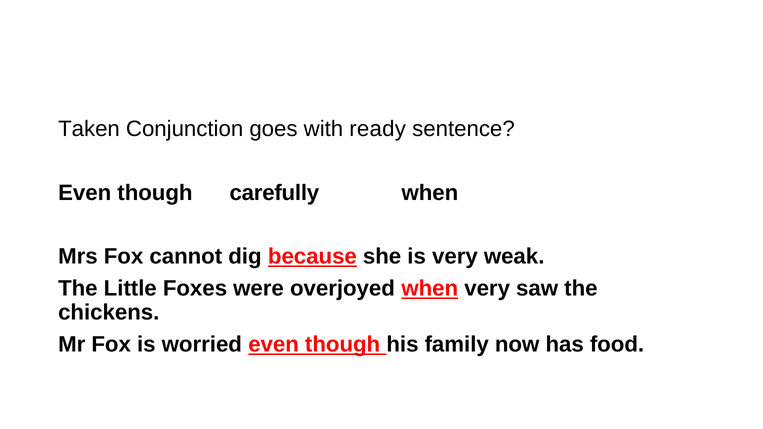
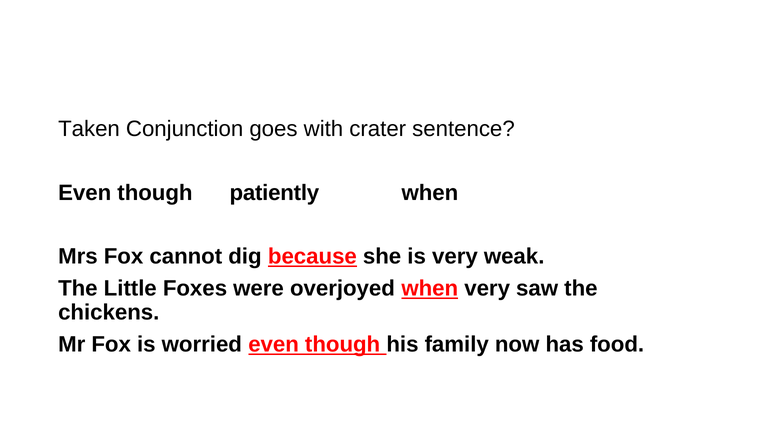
ready: ready -> crater
carefully: carefully -> patiently
